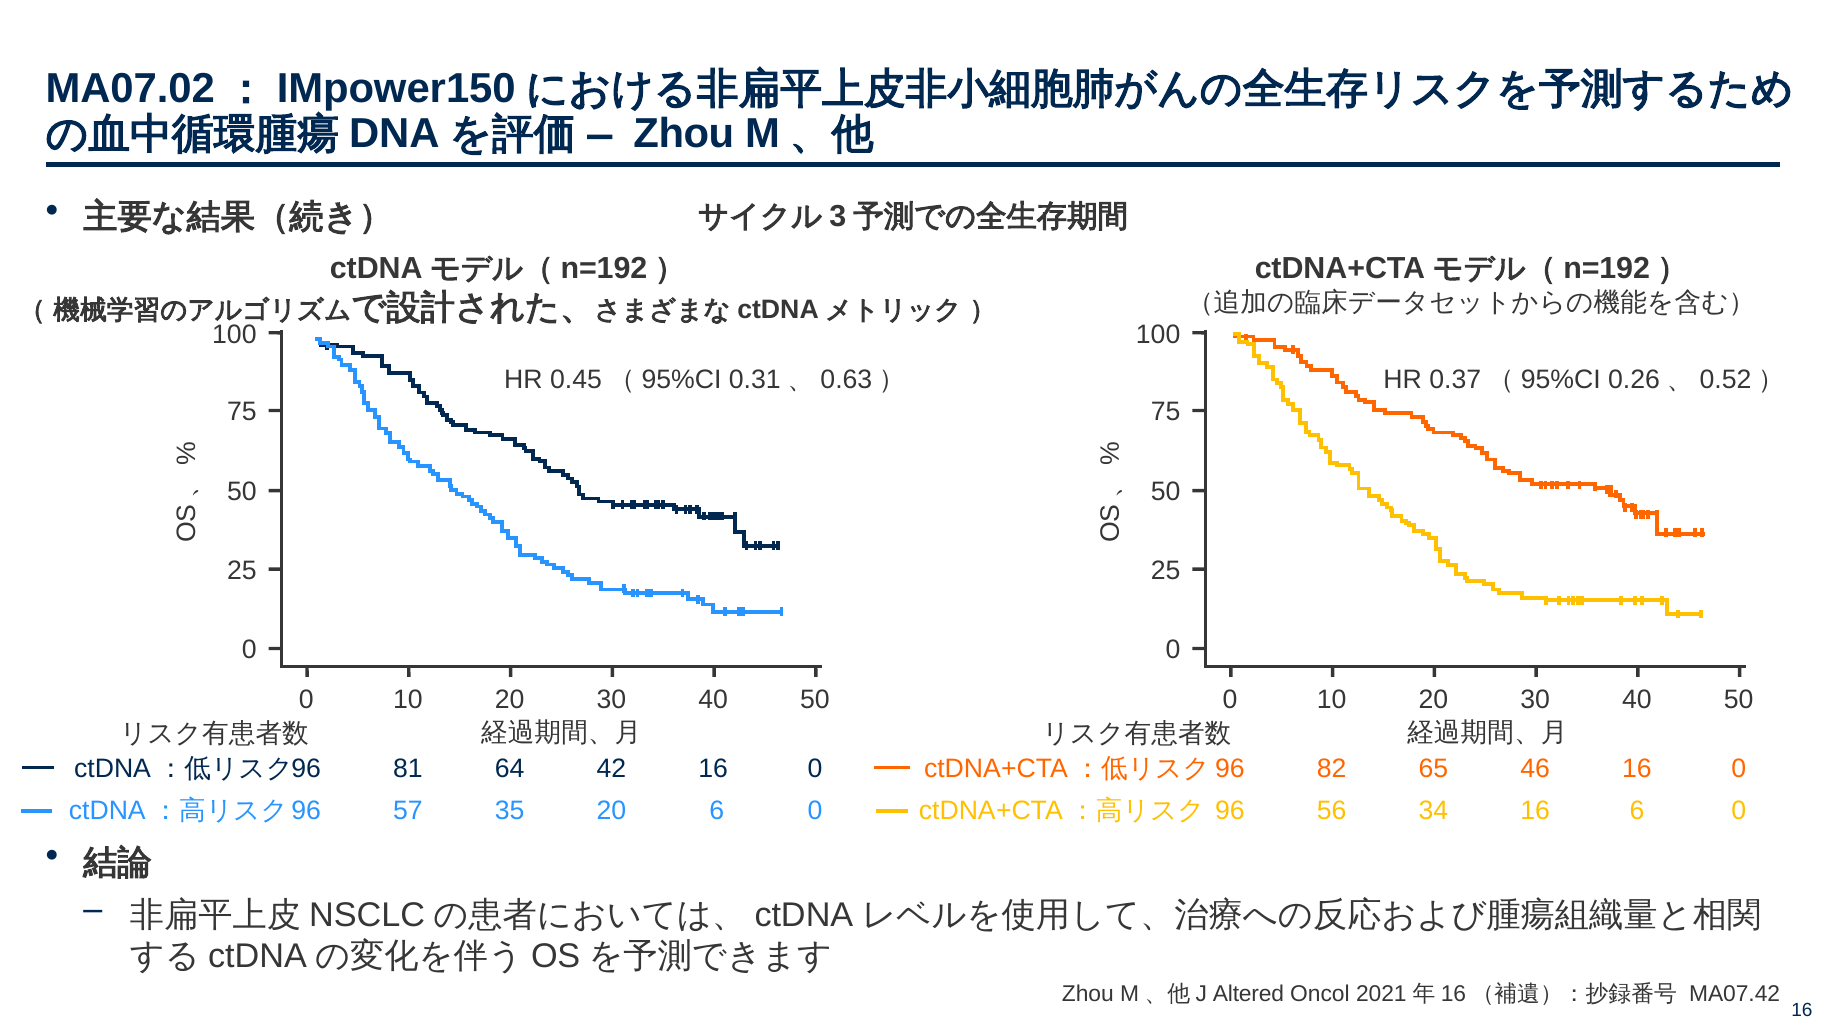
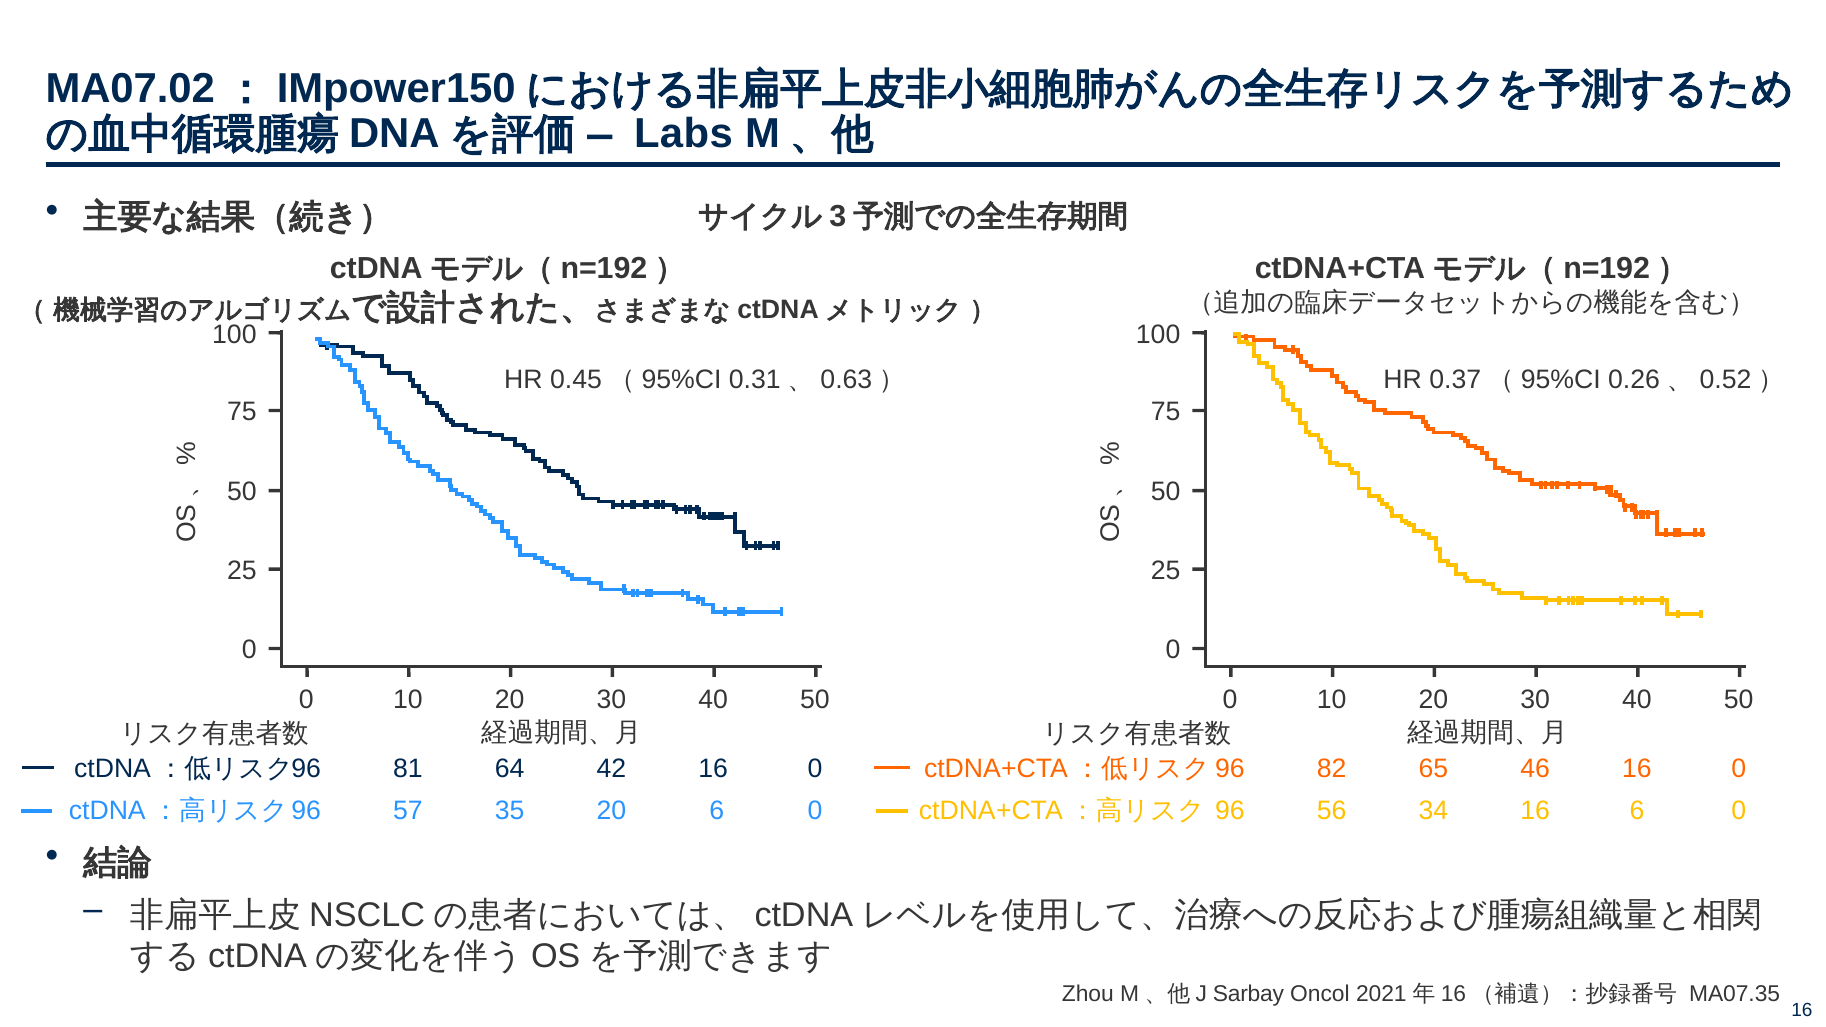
Zhou at (684, 134): Zhou -> Labs
Altered: Altered -> Sarbay
MA07.42: MA07.42 -> MA07.35
